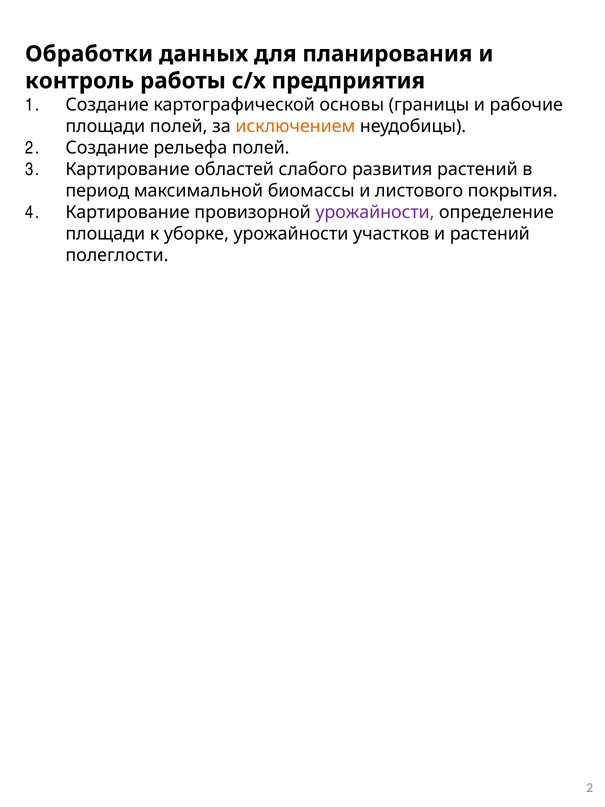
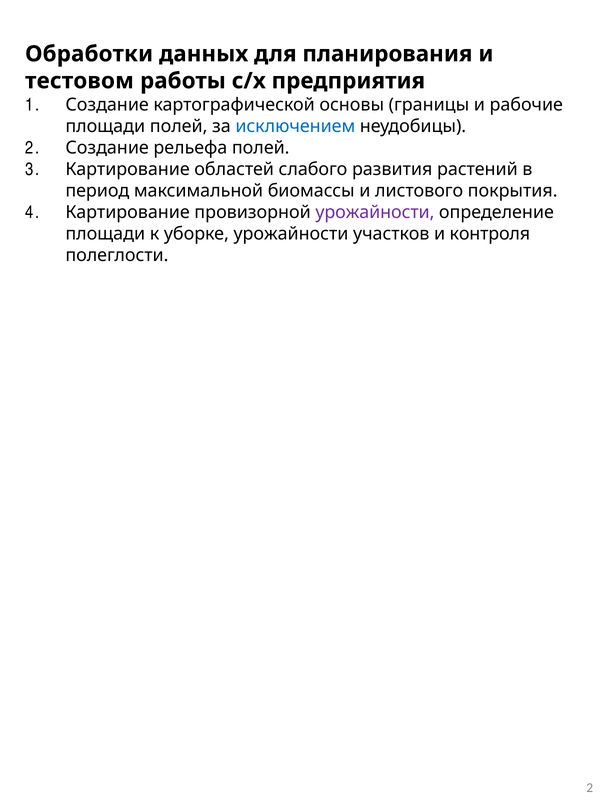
контроль: контроль -> тестовом
исключением colour: orange -> blue
и растений: растений -> контроля
